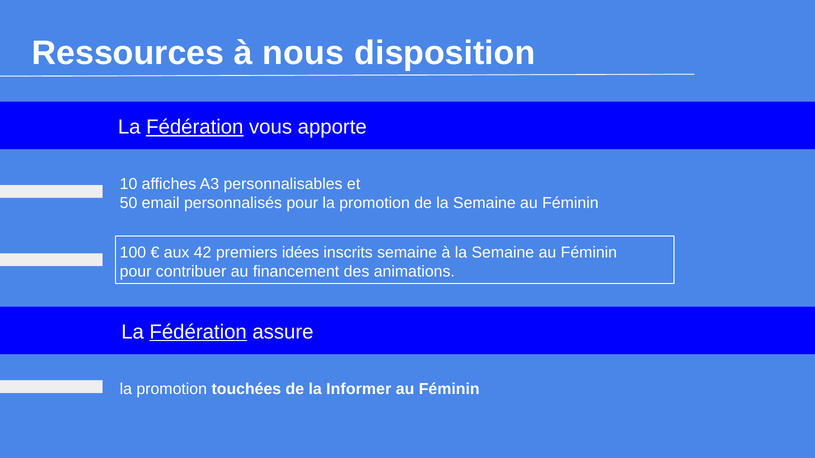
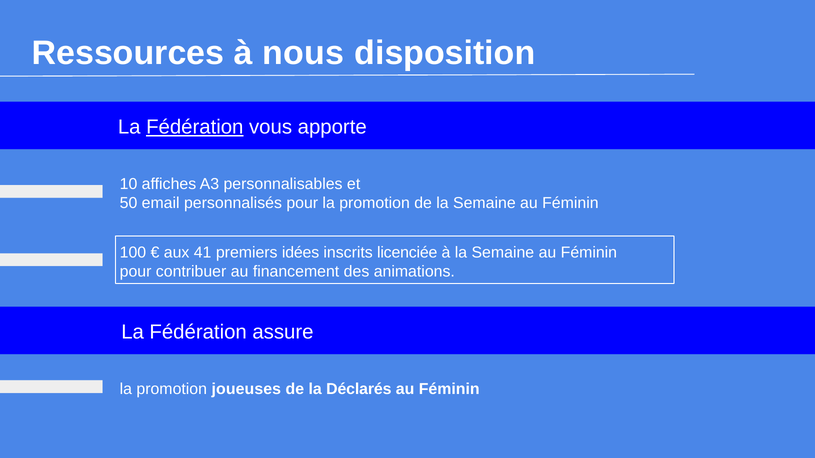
42: 42 -> 41
inscrits semaine: semaine -> licenciée
Fédération at (198, 332) underline: present -> none
touchées: touchées -> joueuses
Informer: Informer -> Déclarés
